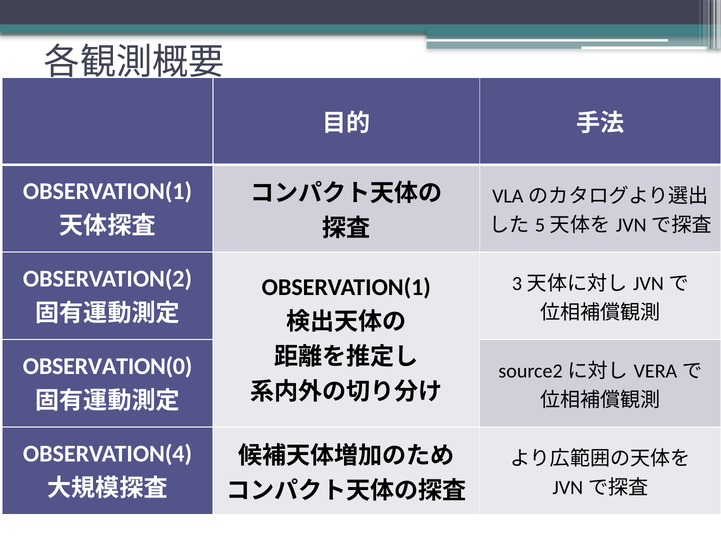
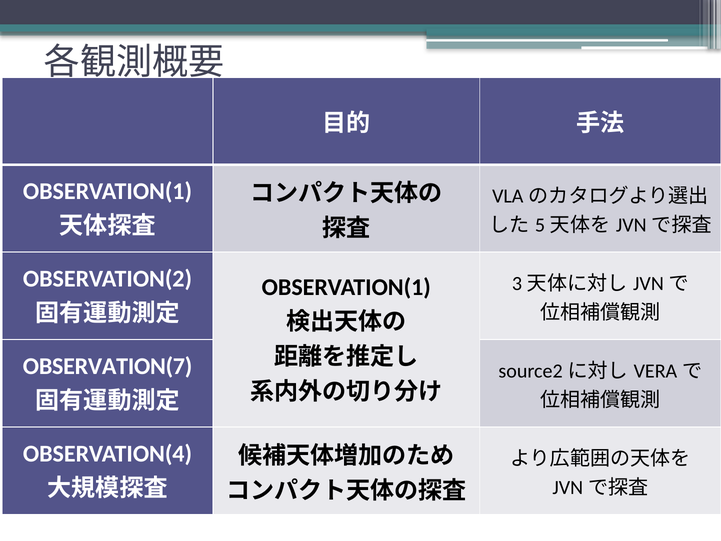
OBSERVATION(0: OBSERVATION(0 -> OBSERVATION(7
